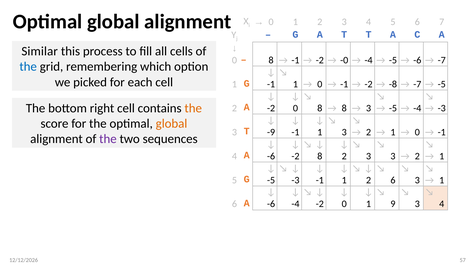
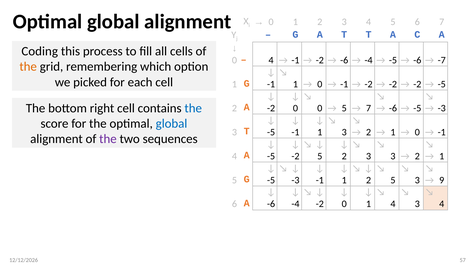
Similar: Similar -> Coding
8 at (271, 60): 8 -> 4
-0 at (344, 60): -0 -> -6
the at (28, 67) colour: blue -> orange
-8 at (393, 84): -8 -> -2
-7 at (417, 84): -7 -> -2
the at (193, 108) colour: orange -> blue
0 8: 8 -> 0
8 at (344, 108): 8 -> 5
3 at (369, 108): 3 -> 7
-5 at (393, 108): -5 -> -6
-4 at (417, 108): -4 -> -5
global at (172, 124) colour: orange -> blue
T -9: -9 -> -5
4 A -6: -6 -> -5
-2 8: 8 -> 5
2 6: 6 -> 5
1 at (442, 180): 1 -> 9
1 9: 9 -> 4
